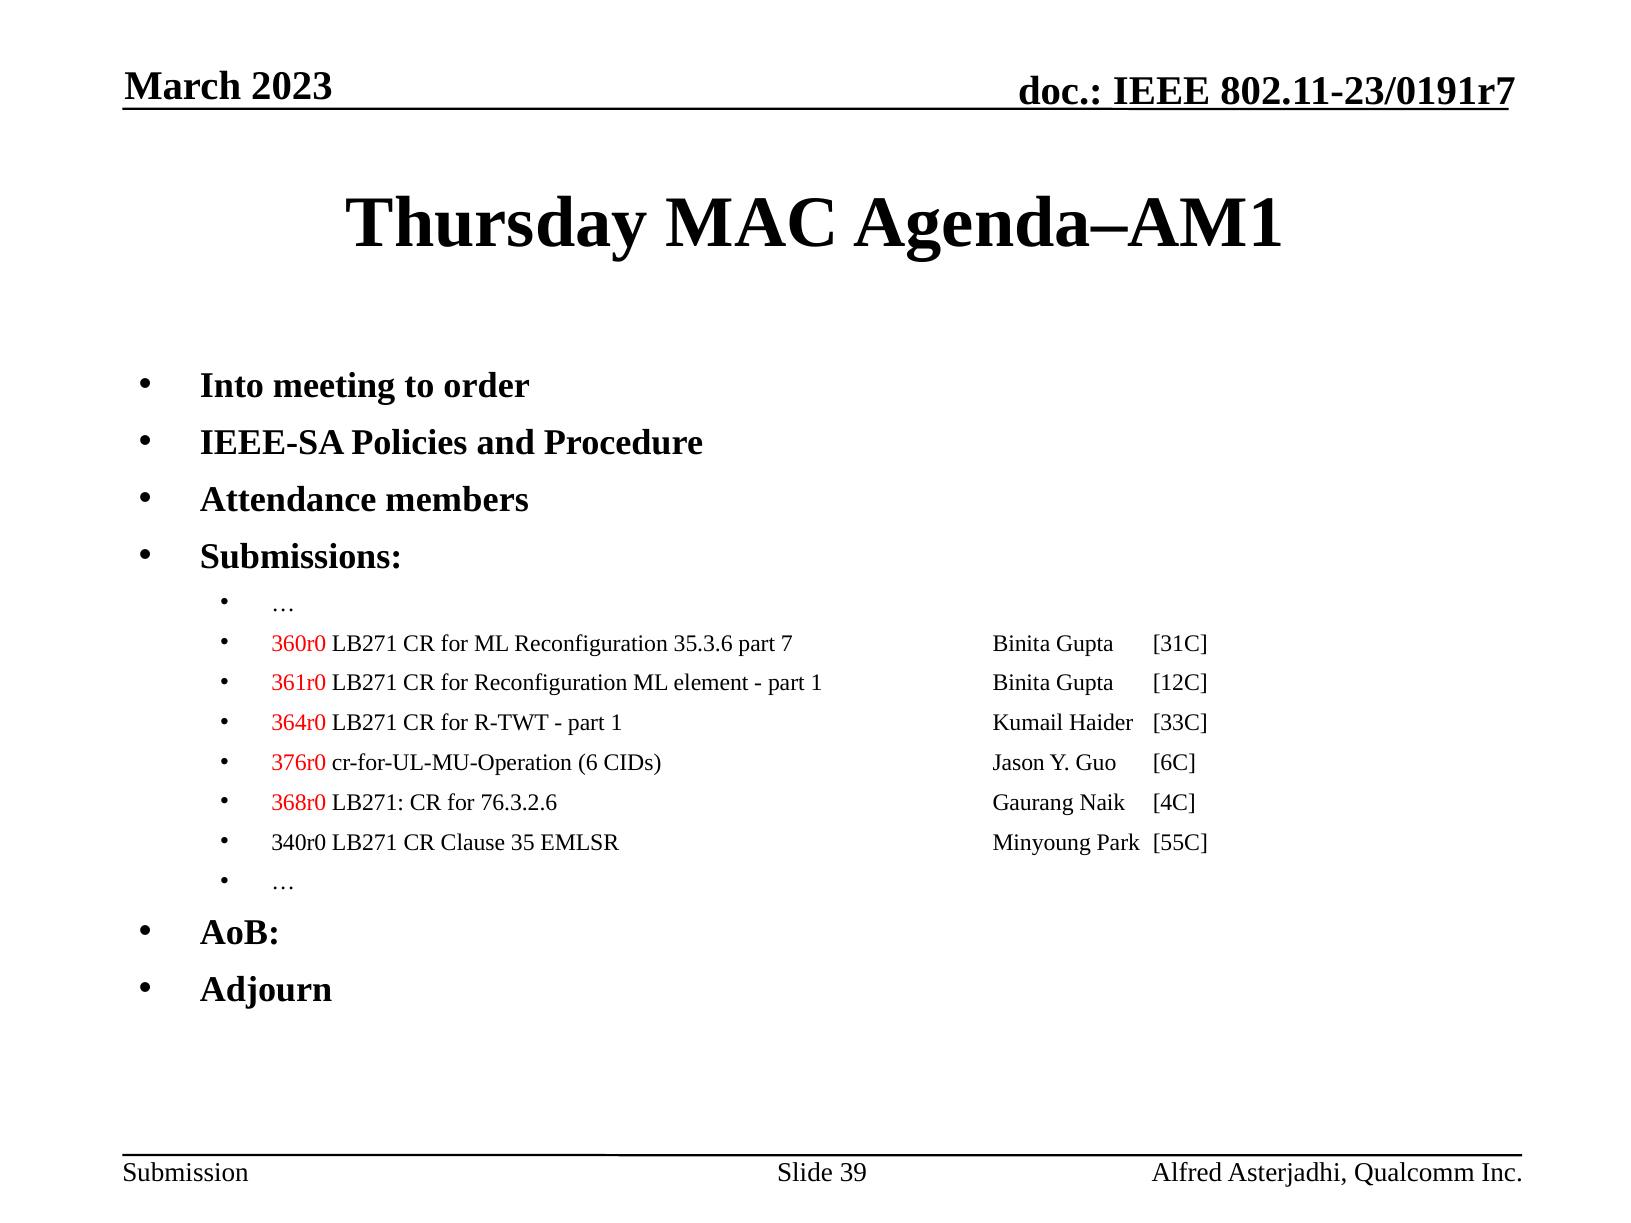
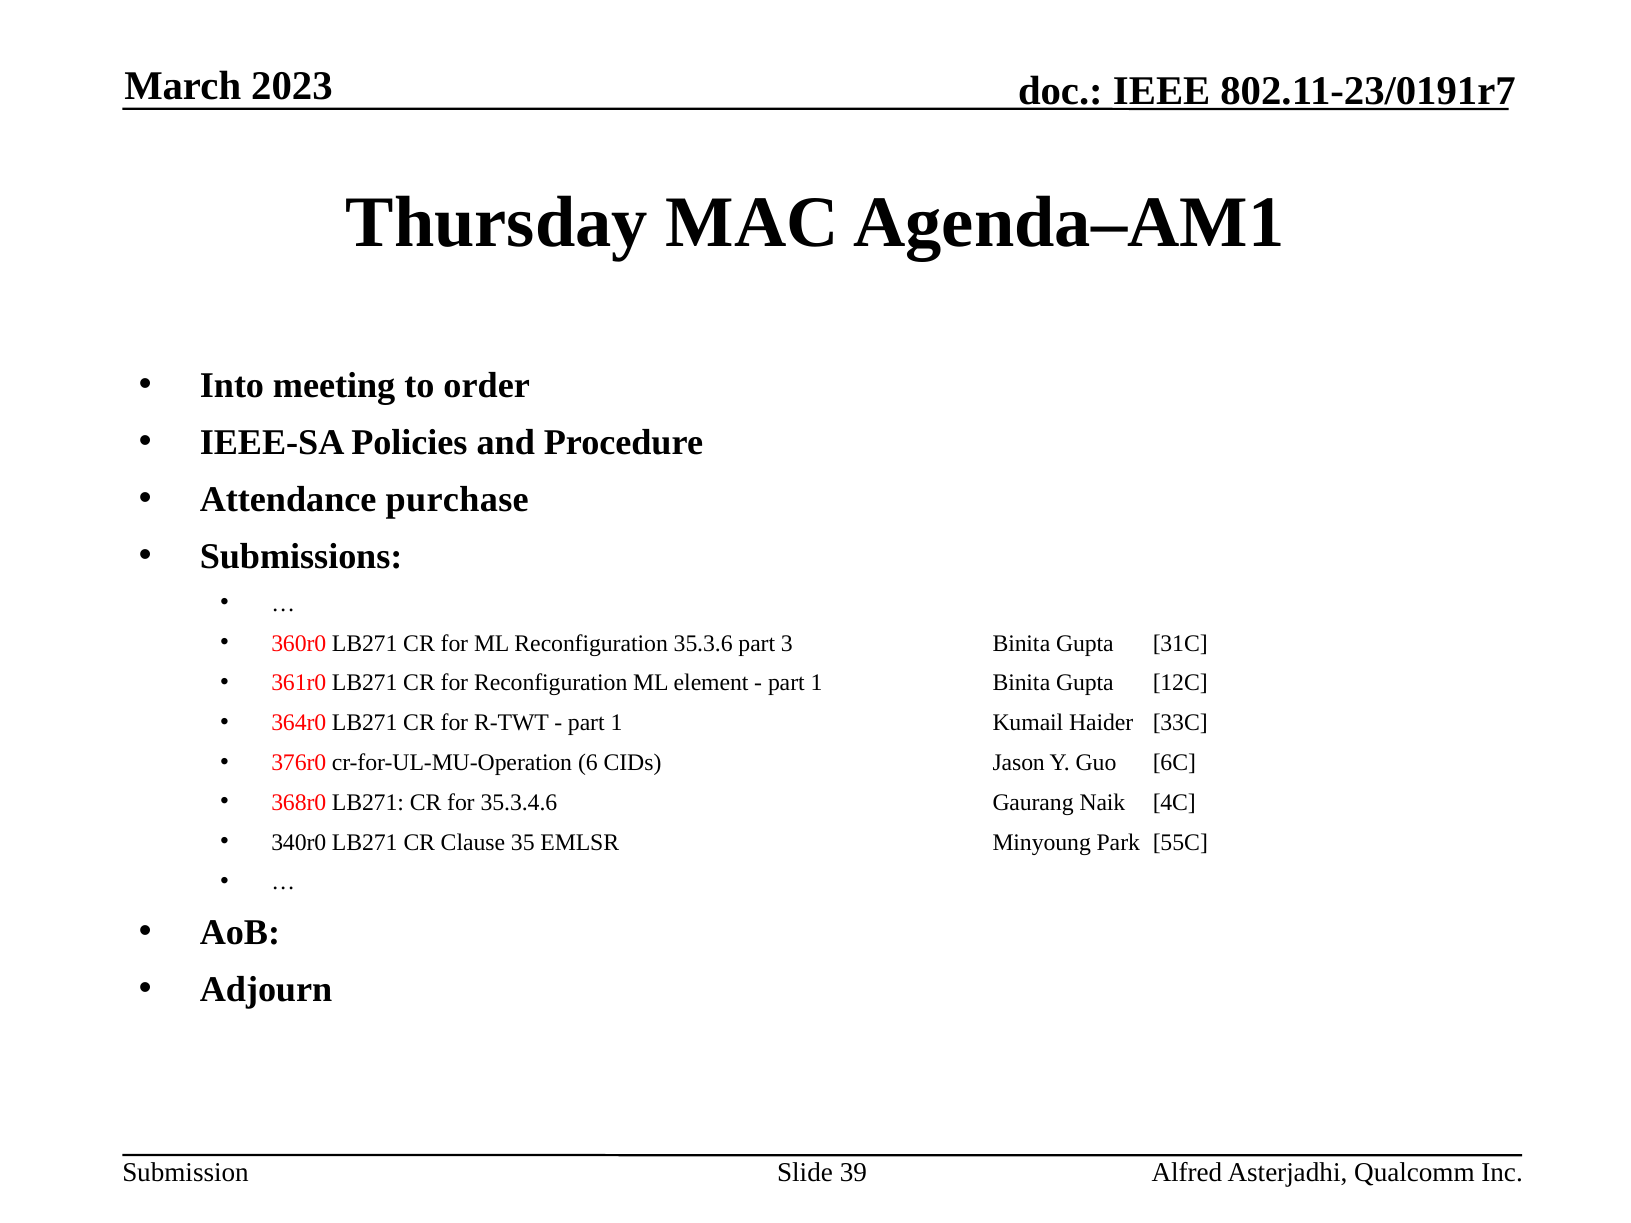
members: members -> purchase
7: 7 -> 3
76.3.2.6: 76.3.2.6 -> 35.3.4.6
